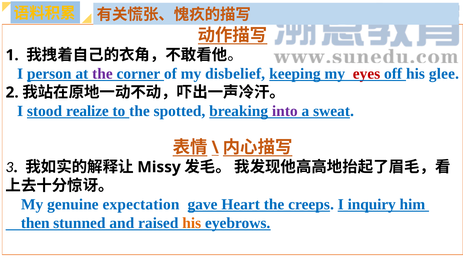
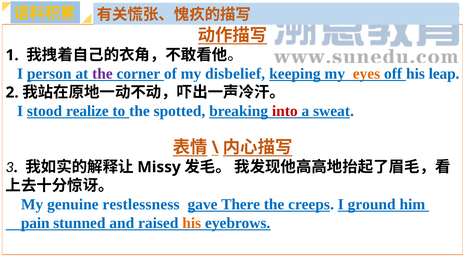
eyes colour: red -> orange
glee: glee -> leap
into colour: purple -> red
expectation: expectation -> restlessness
Heart: Heart -> There
inquiry: inquiry -> ground
then: then -> pain
